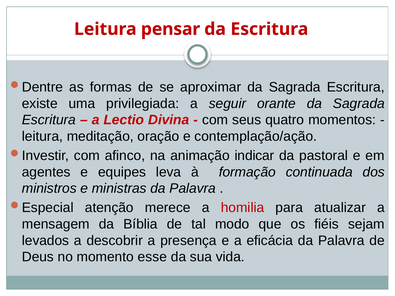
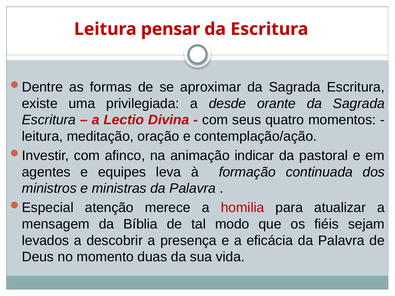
seguir: seguir -> desde
esse: esse -> duas
